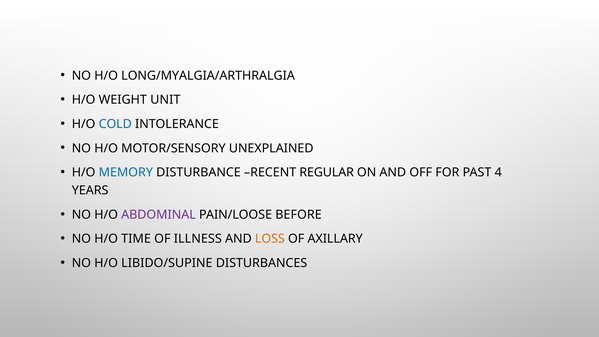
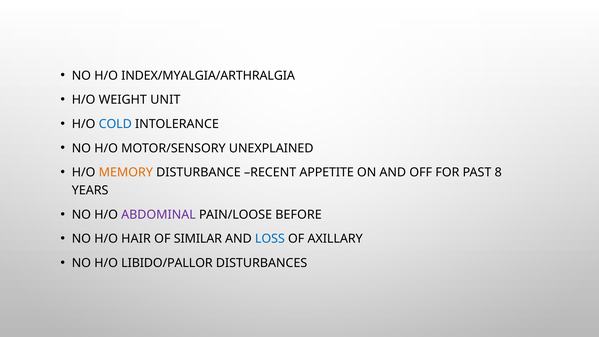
LONG/MYALGIA/ARTHRALGIA: LONG/MYALGIA/ARTHRALGIA -> INDEX/MYALGIA/ARTHRALGIA
MEMORY colour: blue -> orange
REGULAR: REGULAR -> APPETITE
4: 4 -> 8
TIME: TIME -> HAIR
ILLNESS: ILLNESS -> SIMILAR
LOSS colour: orange -> blue
LIBIDO/SUPINE: LIBIDO/SUPINE -> LIBIDO/PALLOR
